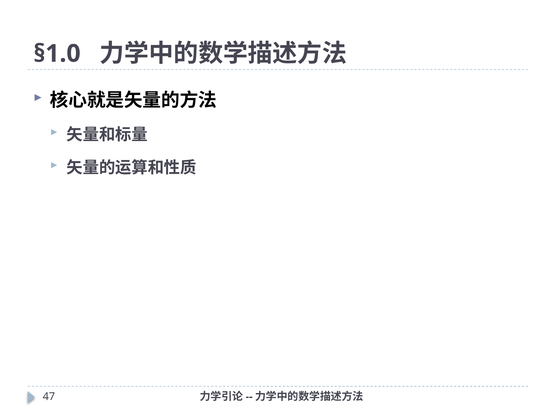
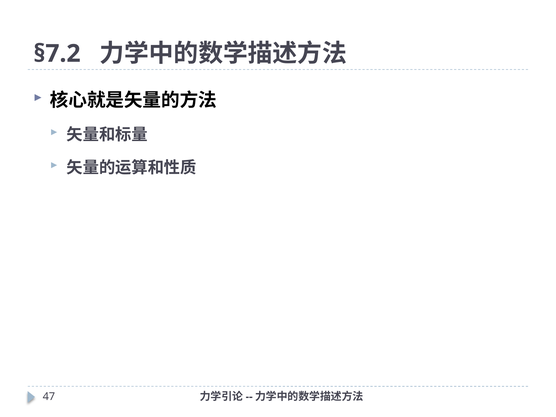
§1.0: §1.0 -> §7.2
